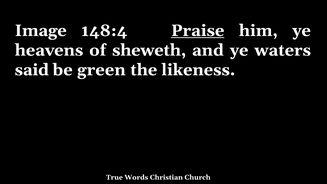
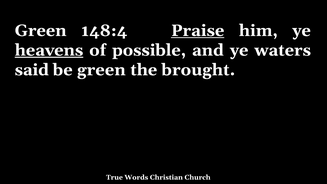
Image at (41, 31): Image -> Green
heavens underline: none -> present
sheweth: sheweth -> possible
likeness: likeness -> brought
